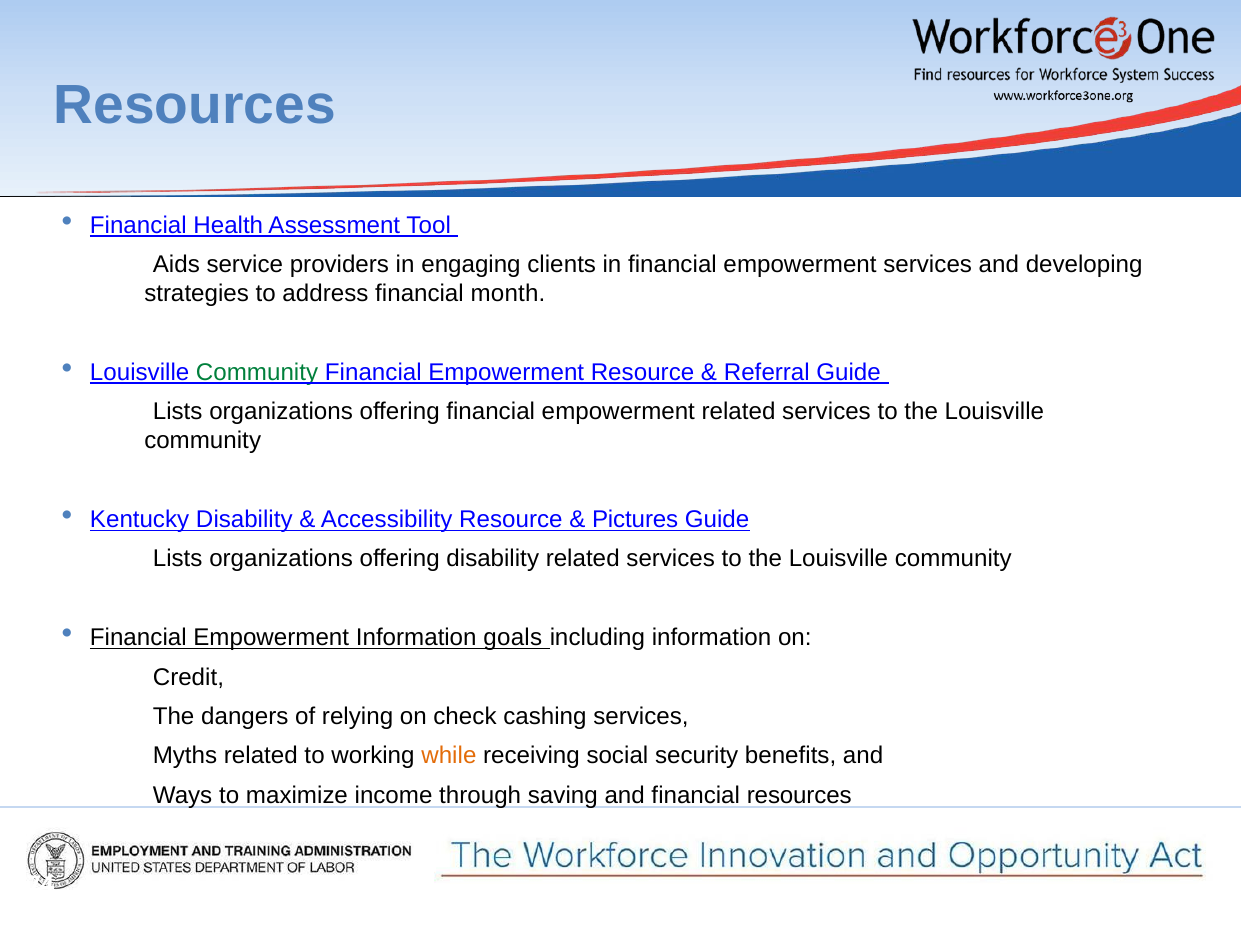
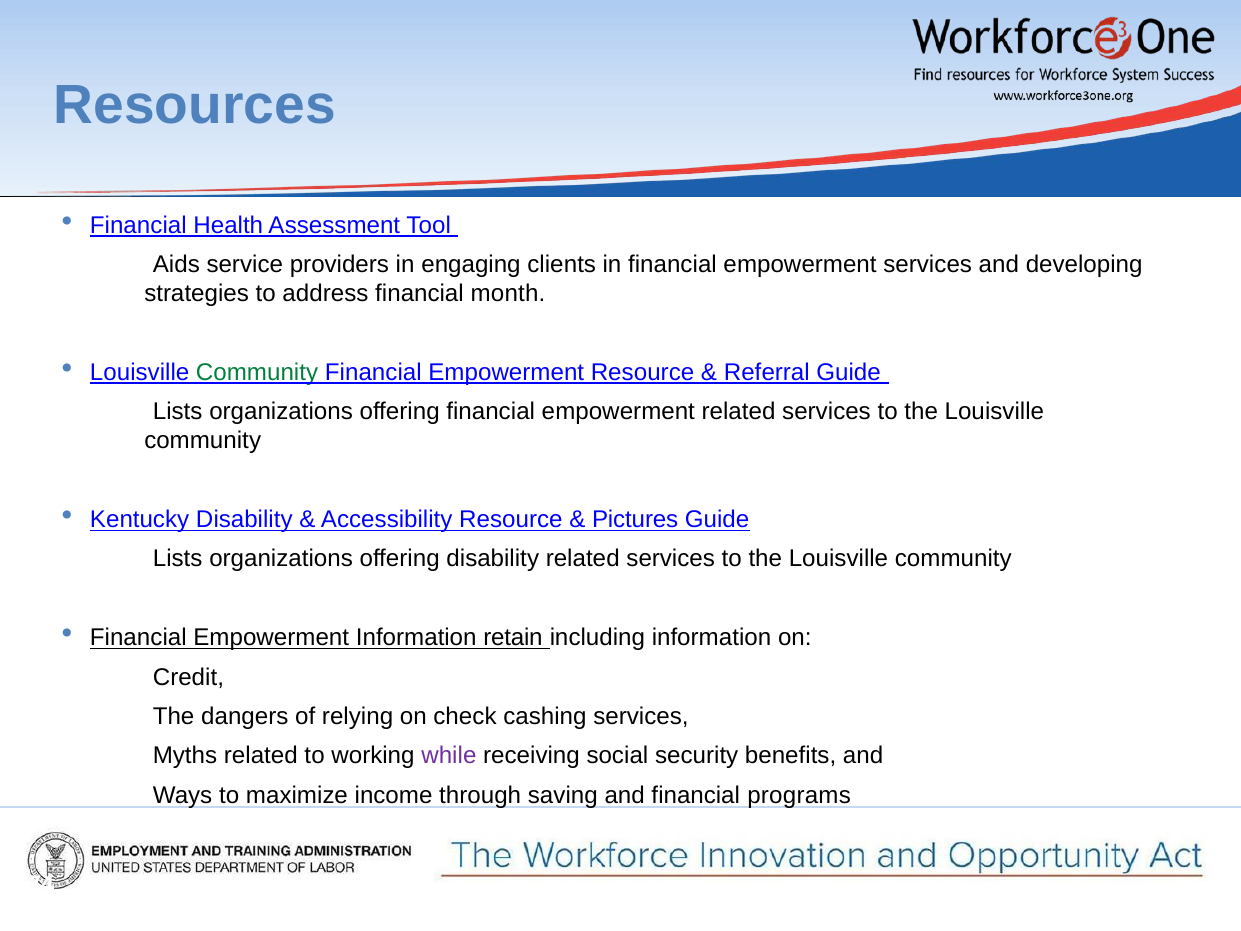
goals: goals -> retain
while colour: orange -> purple
financial resources: resources -> programs
